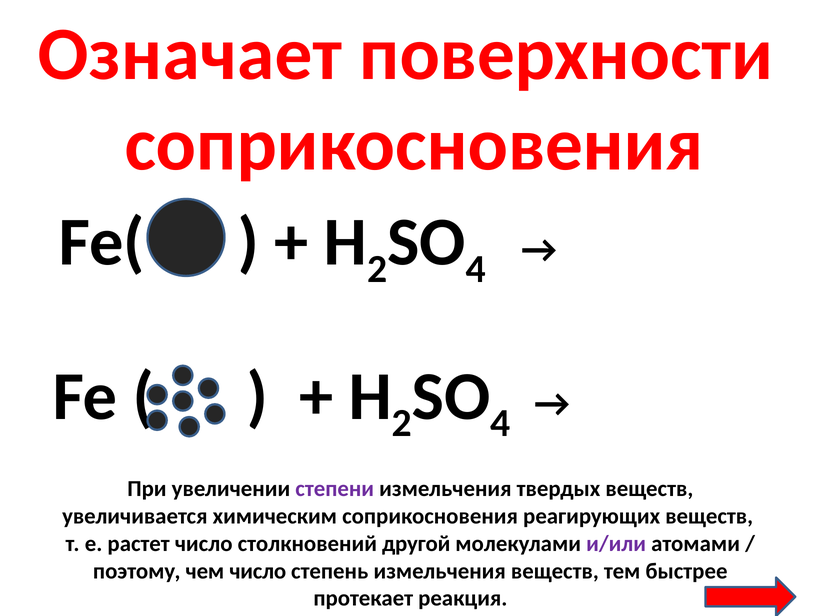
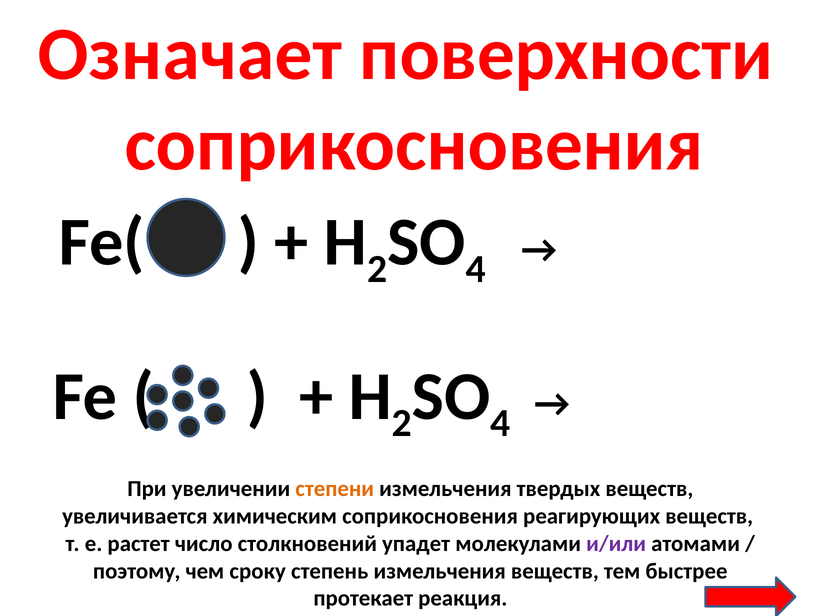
степени colour: purple -> orange
другой: другой -> упадет
чем число: число -> сроку
